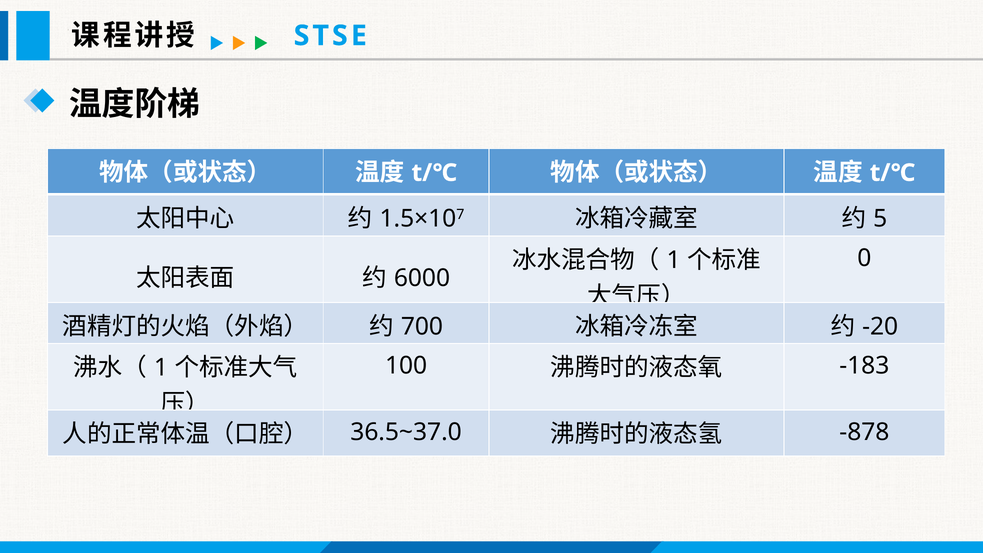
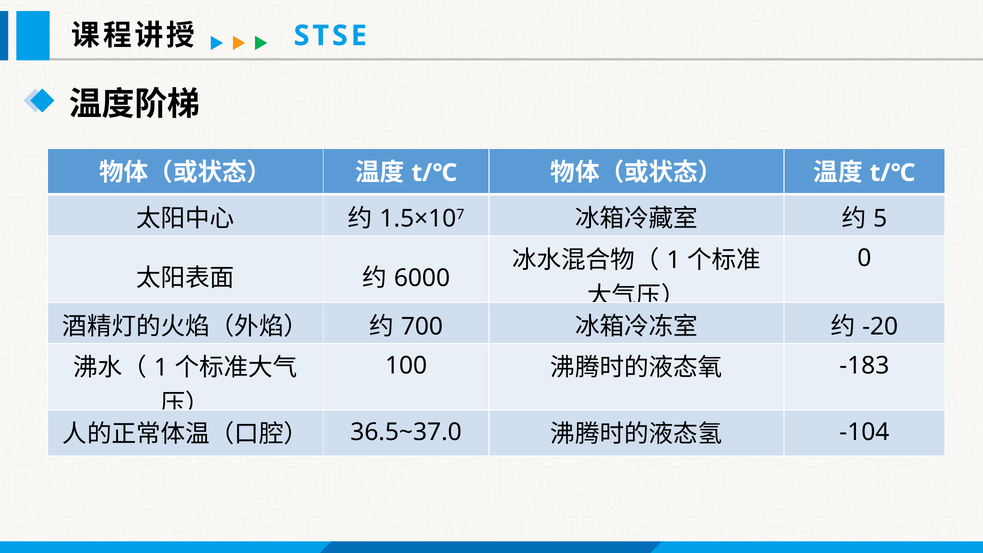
-878: -878 -> -104
